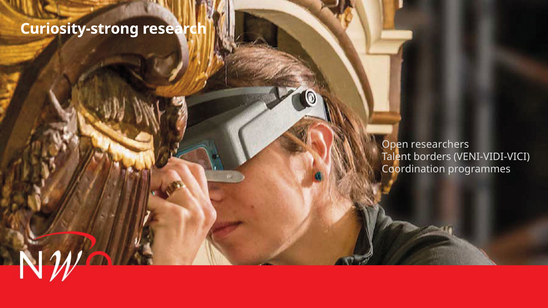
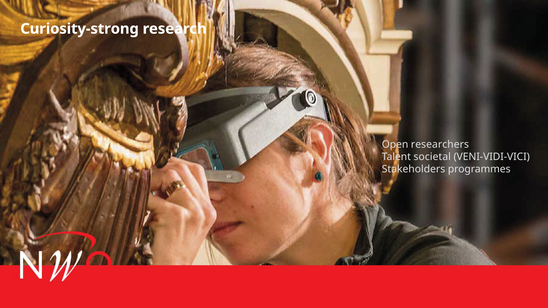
borders: borders -> societal
Coordination: Coordination -> Stakeholders
